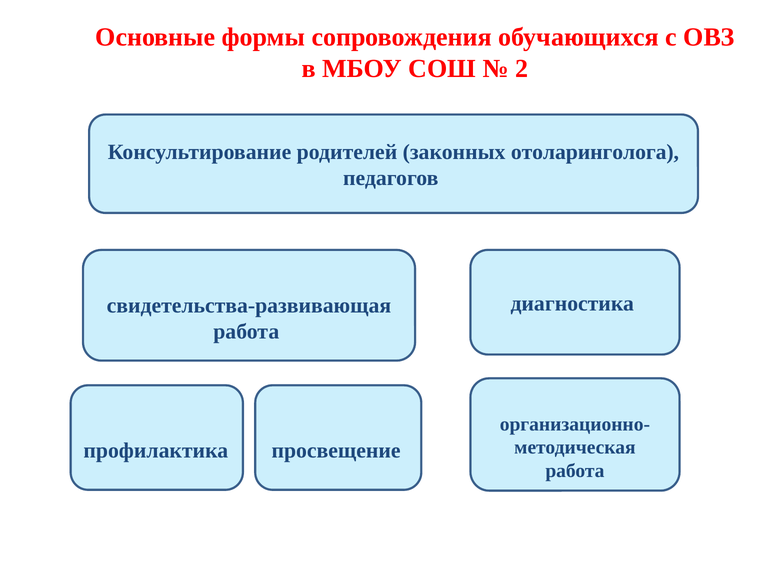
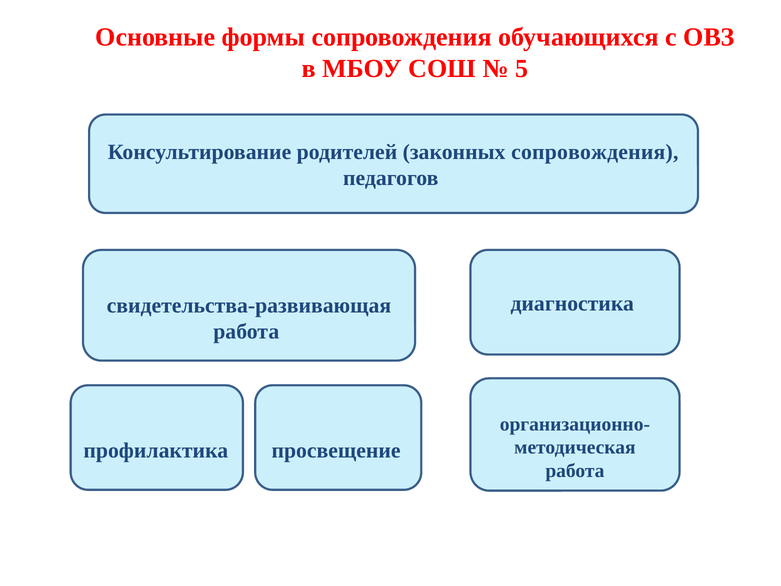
2: 2 -> 5
законных отоларинголога: отоларинголога -> сопровождения
